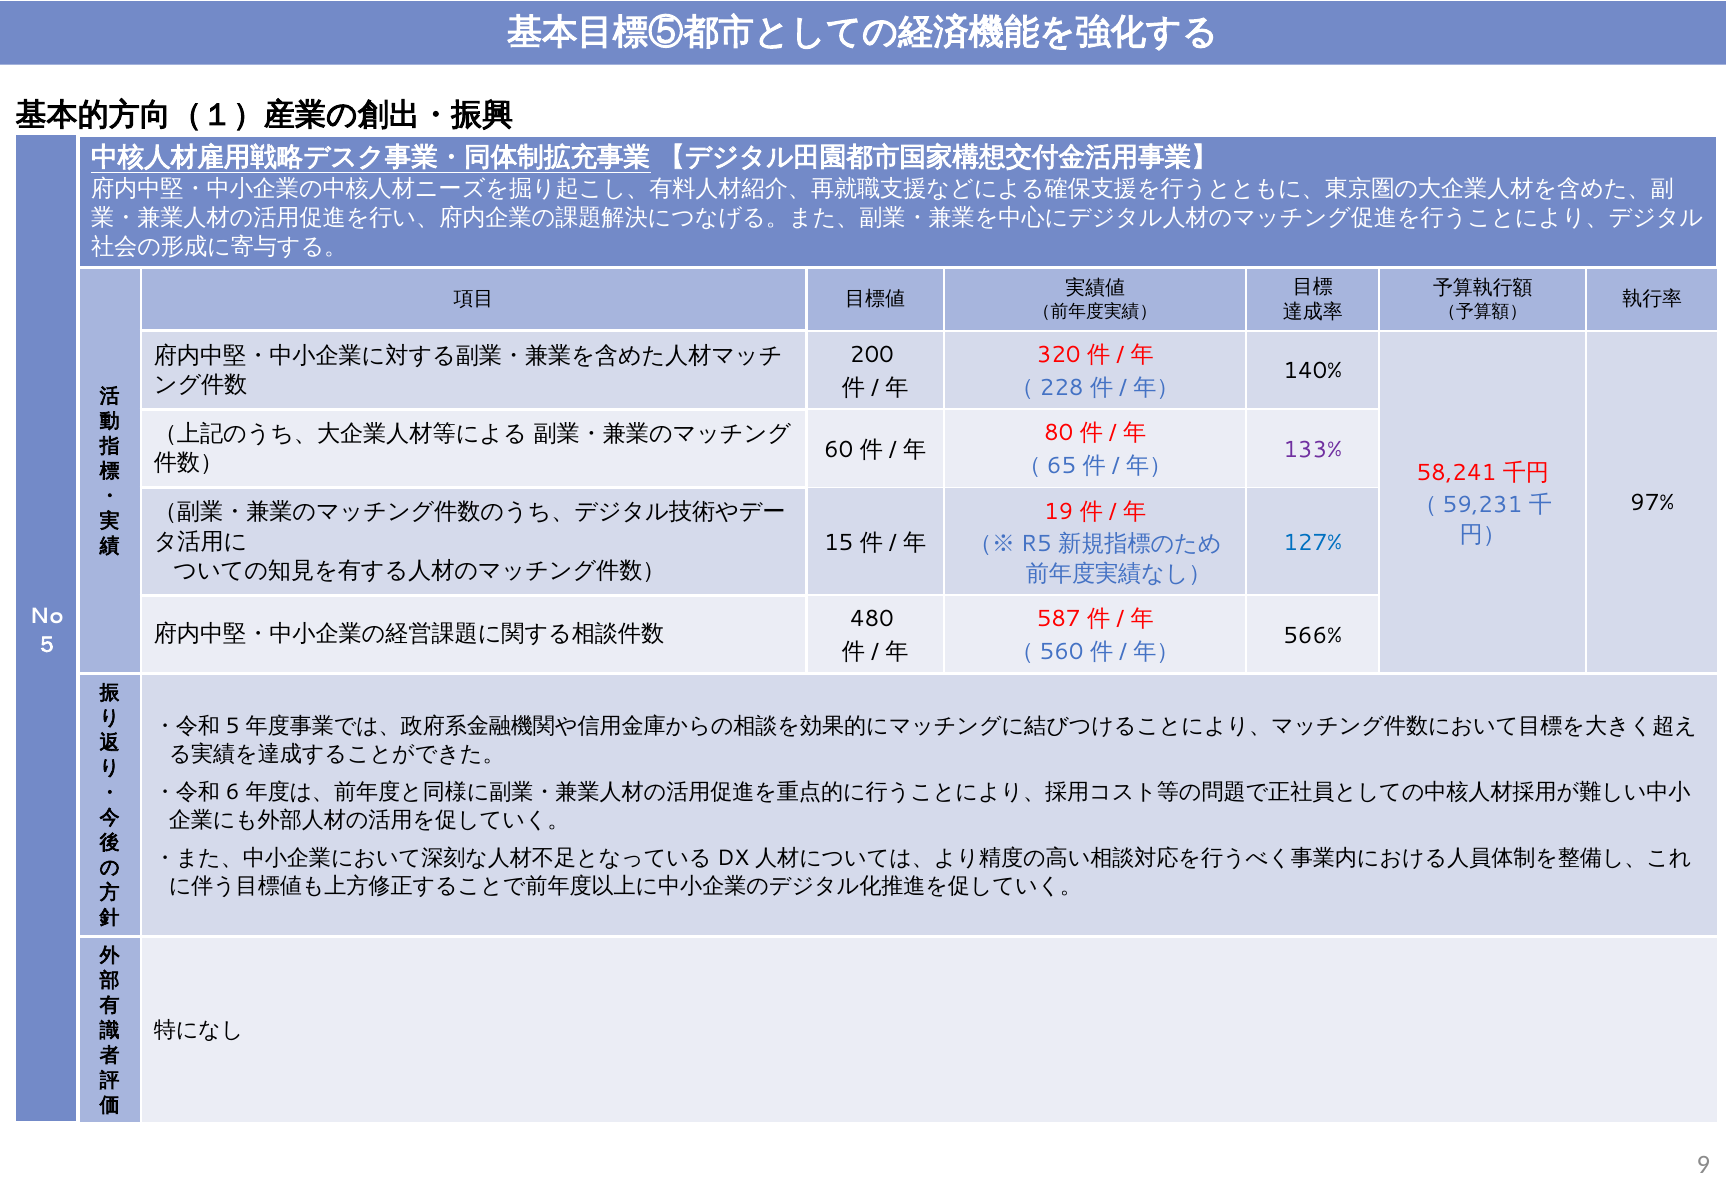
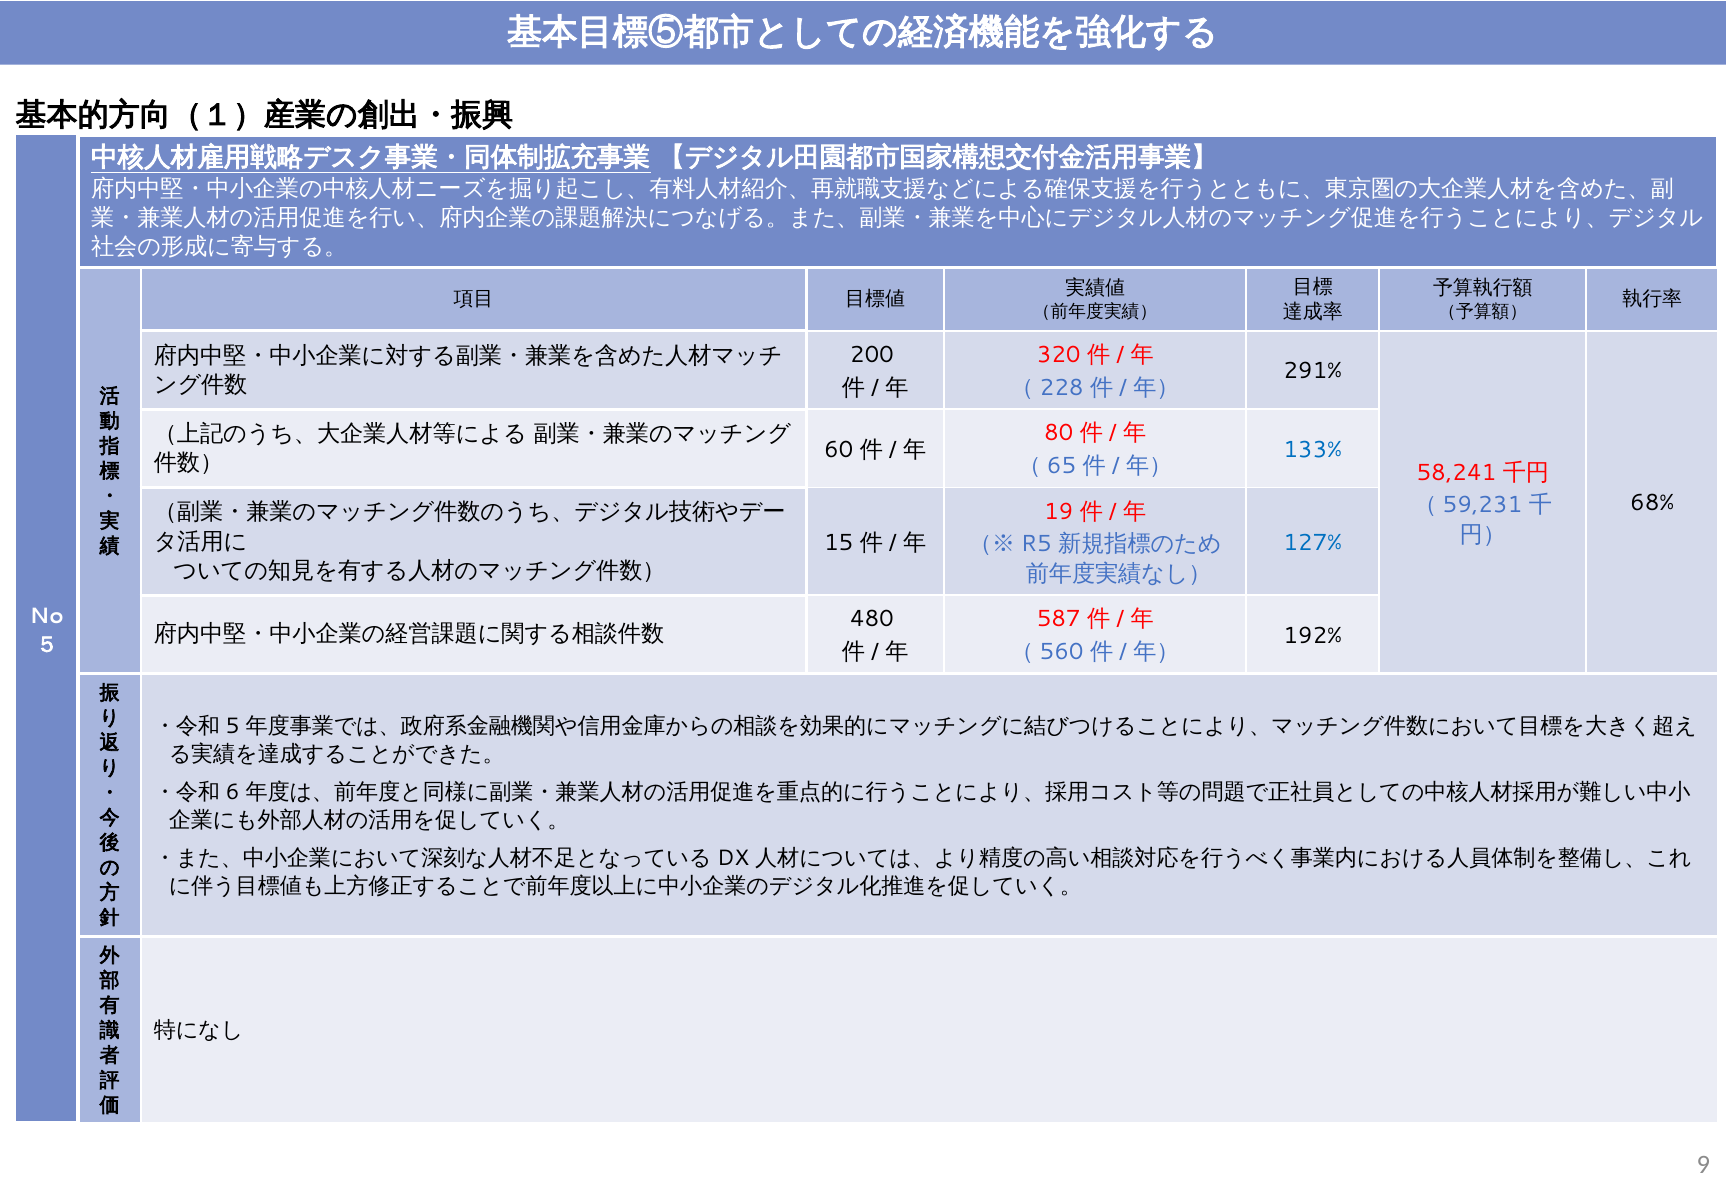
140%: 140% -> 291%
133% colour: purple -> blue
97%: 97% -> 68%
566%: 566% -> 192%
